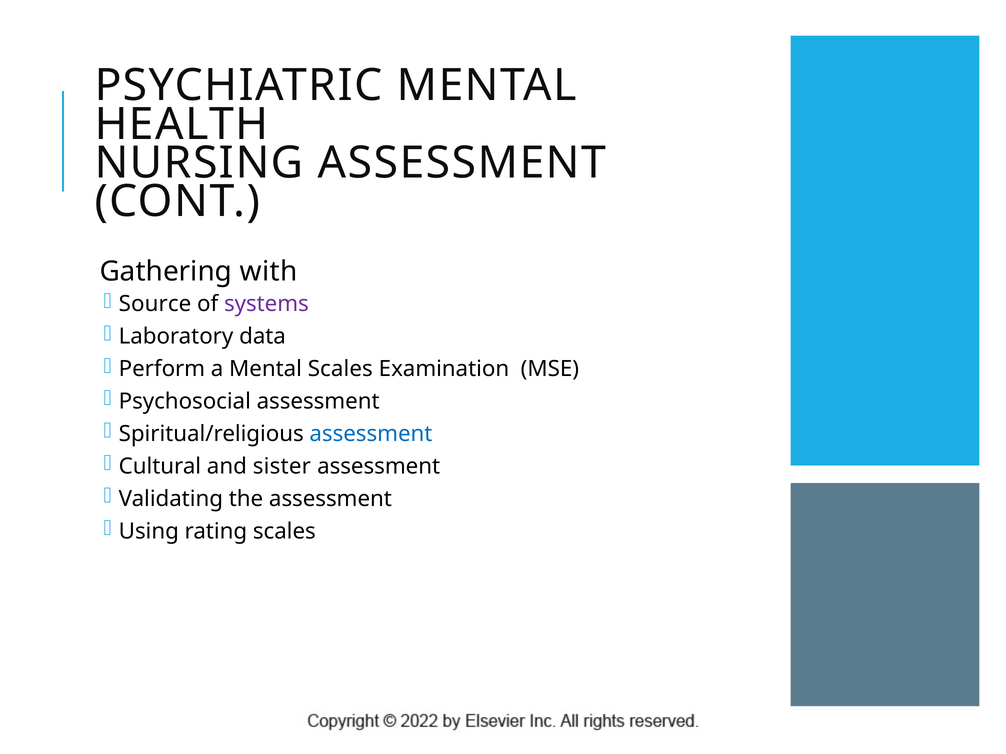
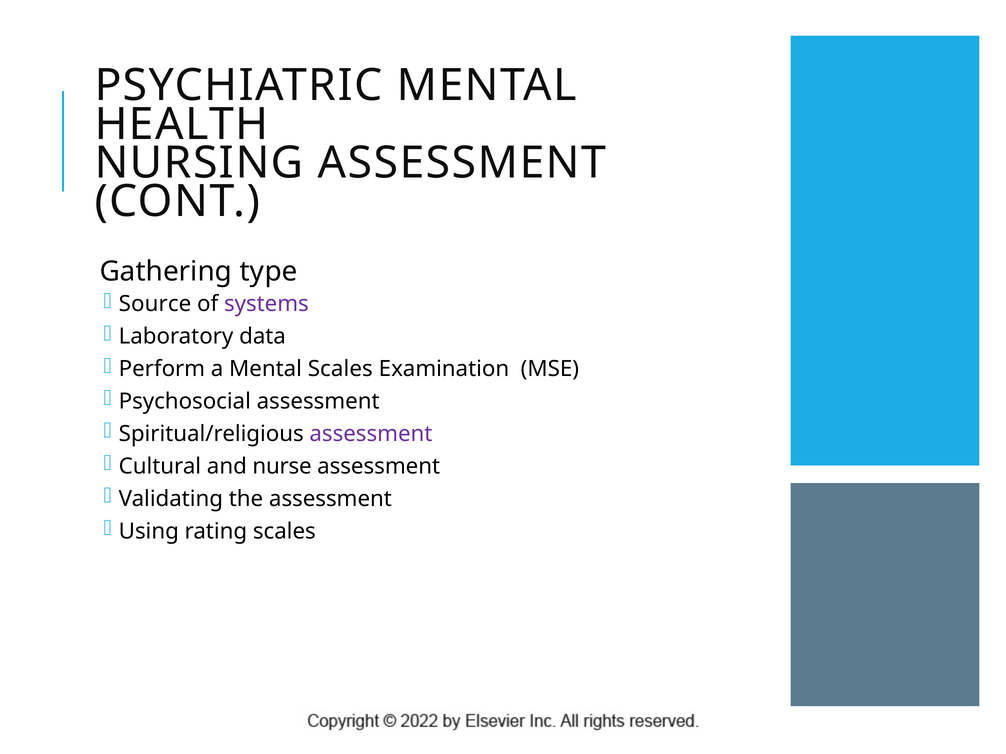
with: with -> type
assessment at (371, 434) colour: blue -> purple
sister: sister -> nurse
